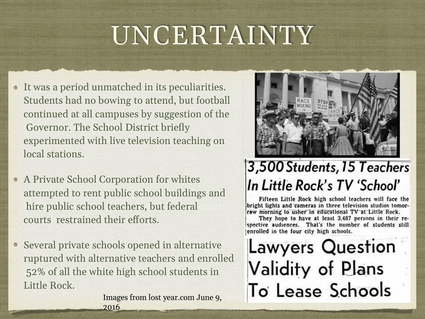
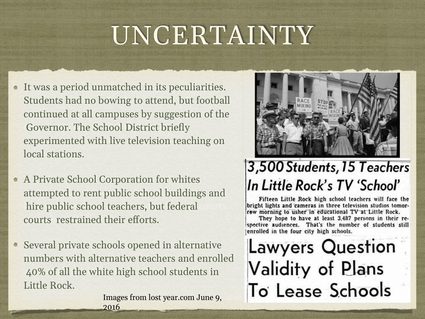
ruptured: ruptured -> numbers
52%: 52% -> 40%
